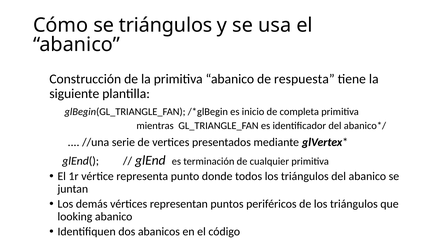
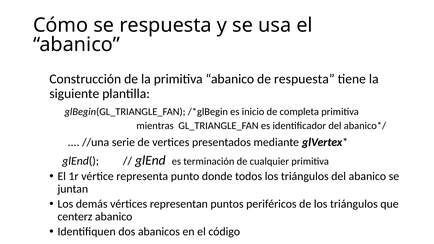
se triángulos: triángulos -> respuesta
looking: looking -> centerz
